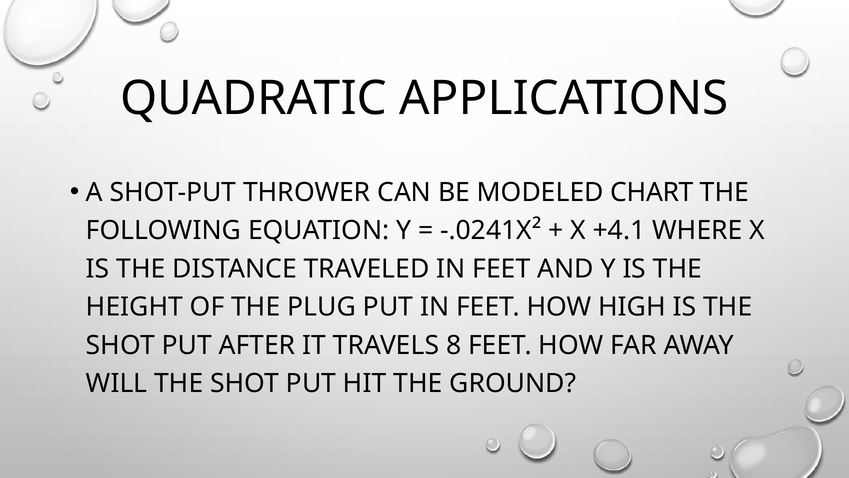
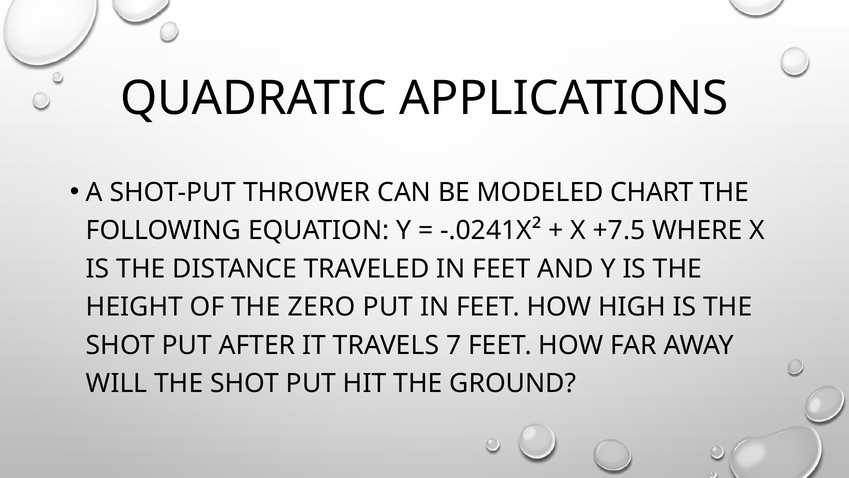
+4.1: +4.1 -> +7.5
PLUG: PLUG -> ZERO
8: 8 -> 7
